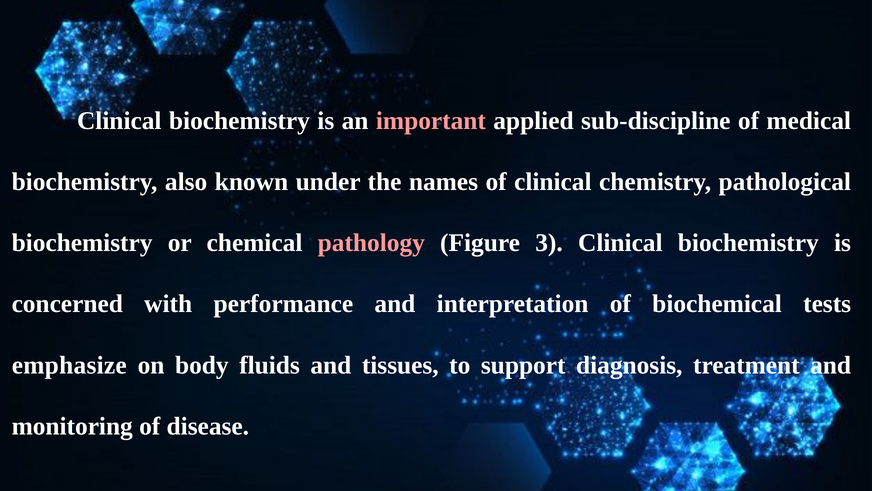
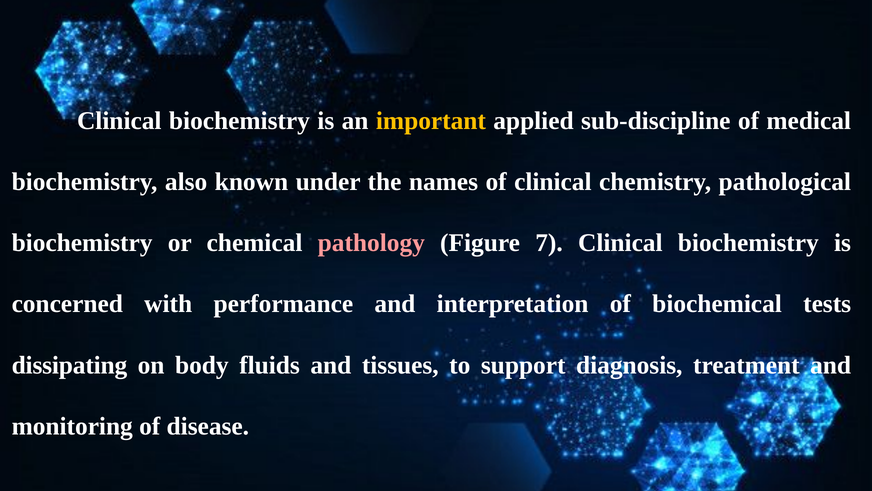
important colour: pink -> yellow
3: 3 -> 7
emphasize: emphasize -> dissipating
